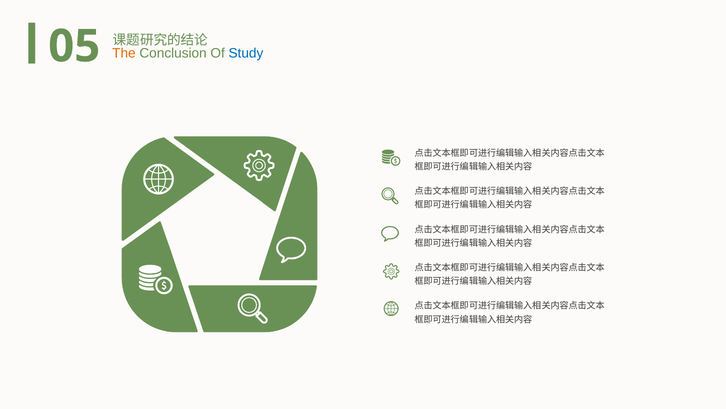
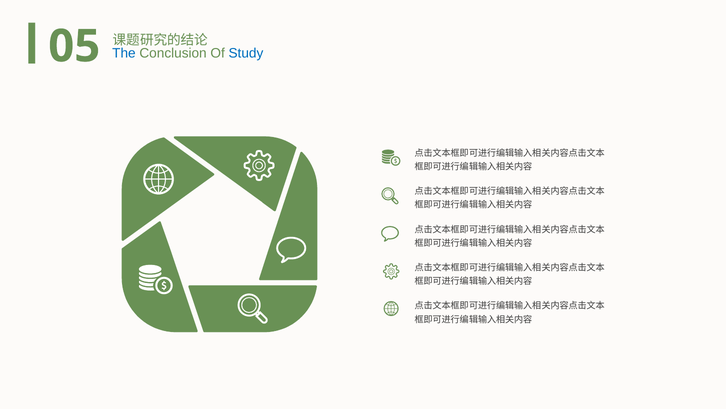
The colour: orange -> blue
